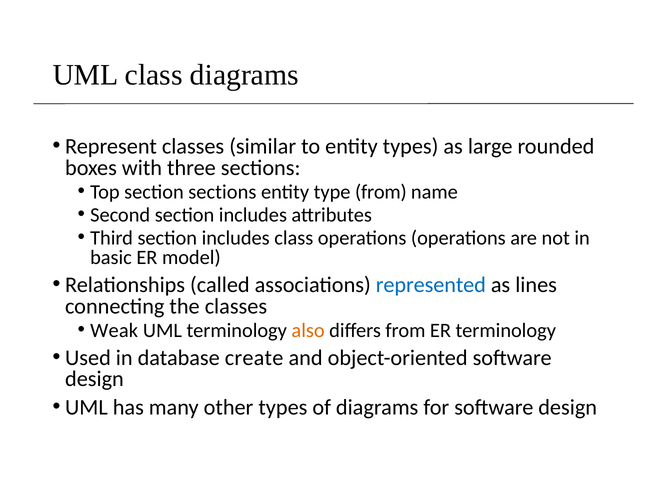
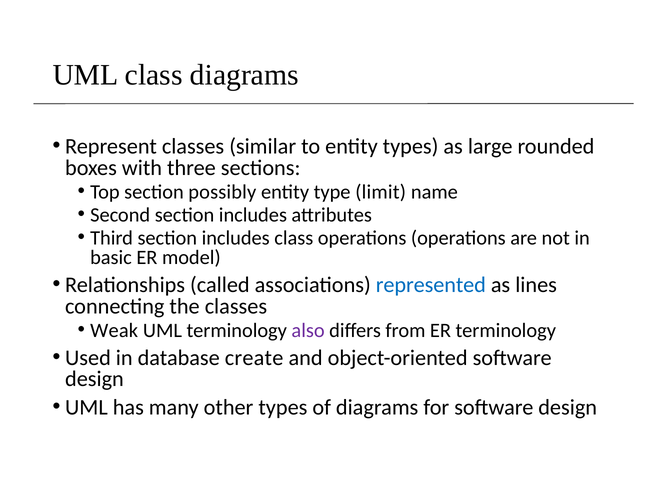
section sections: sections -> possibly
type from: from -> limit
also colour: orange -> purple
